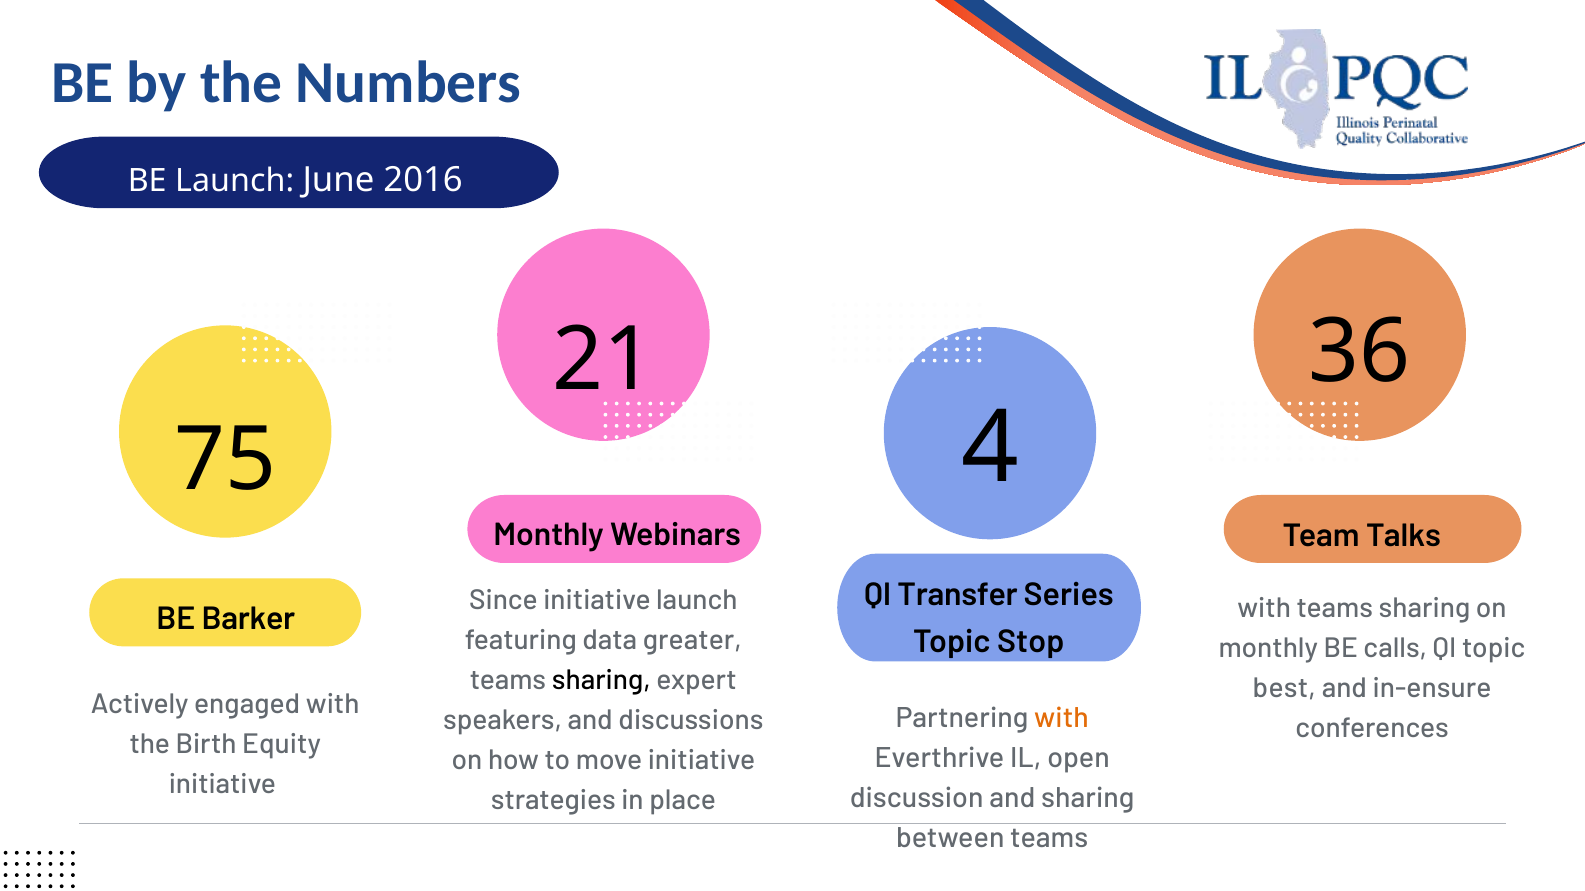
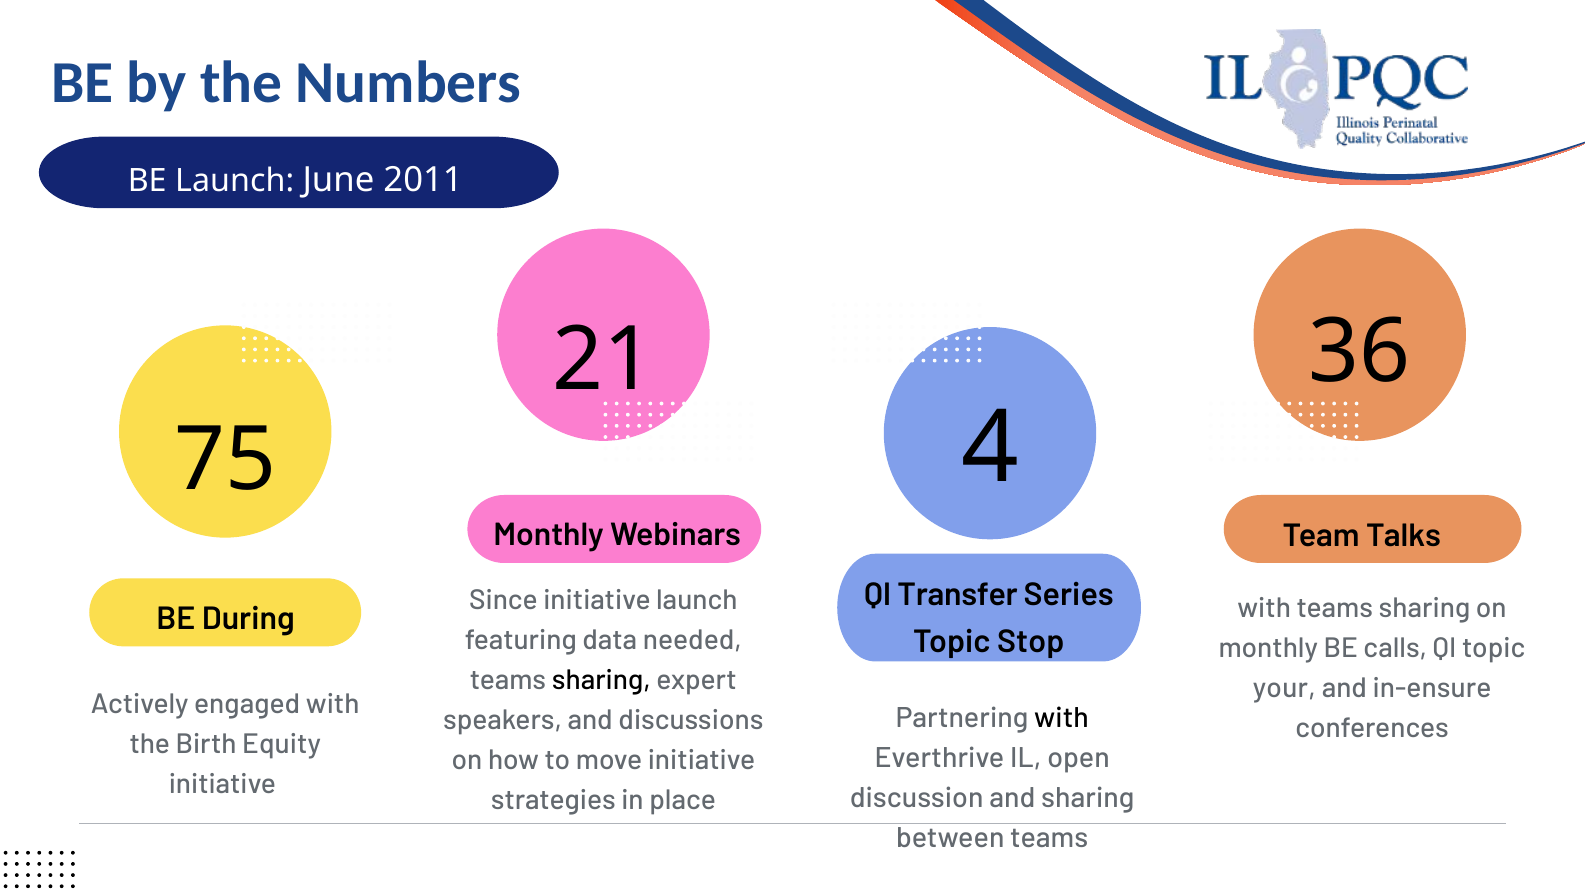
2016: 2016 -> 2011
Barker: Barker -> During
greater: greater -> needed
best: best -> your
with at (1062, 718) colour: orange -> black
